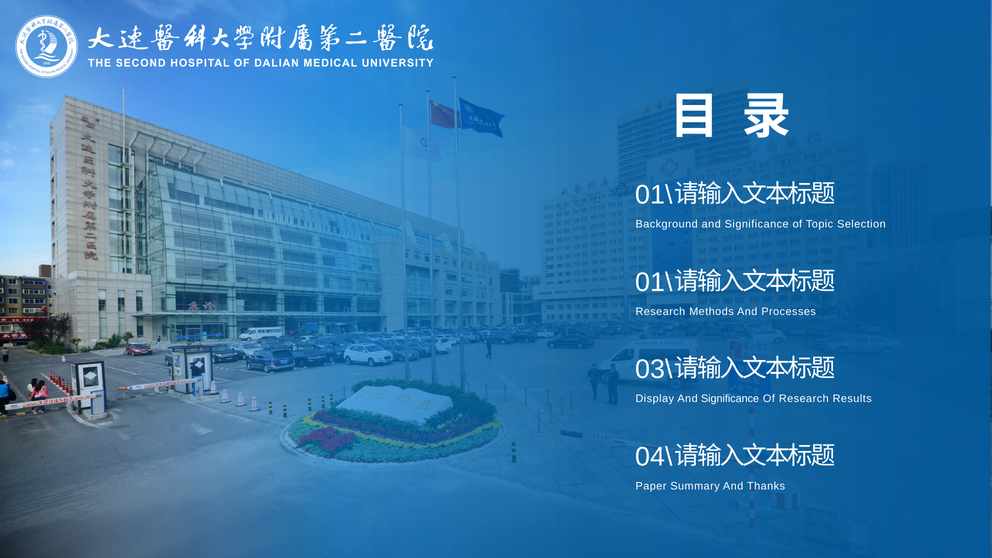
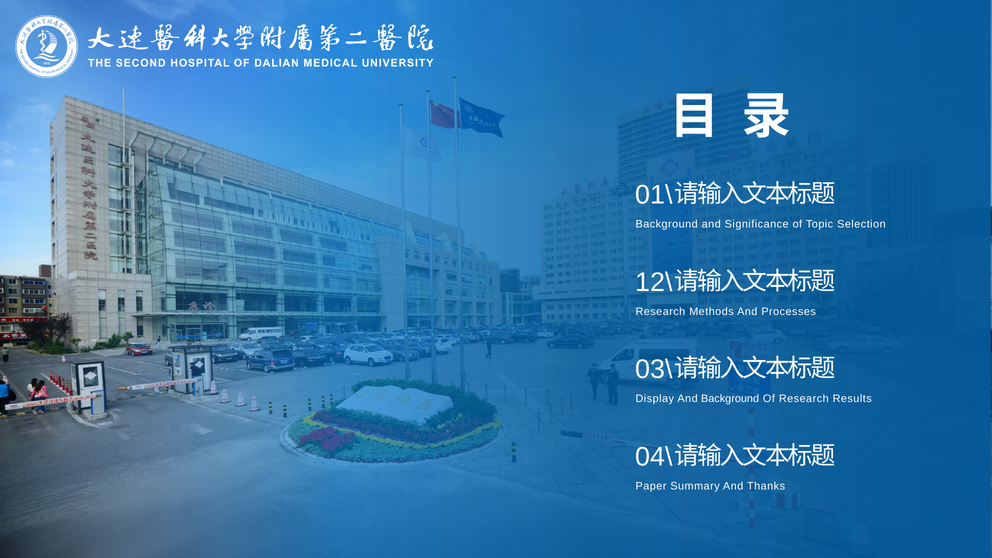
01\ at (654, 282): 01\ -> 12\
Display And Significance: Significance -> Background
